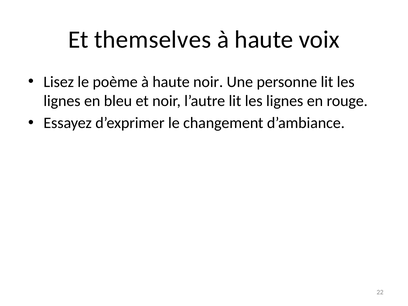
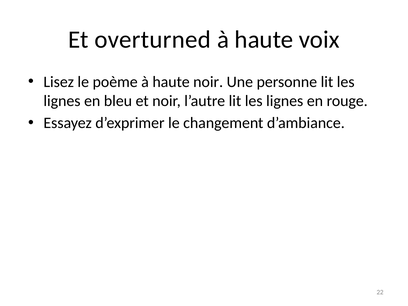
themselves: themselves -> overturned
